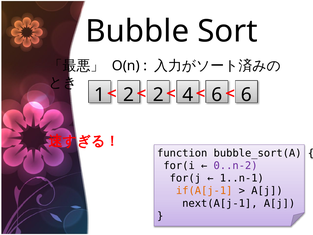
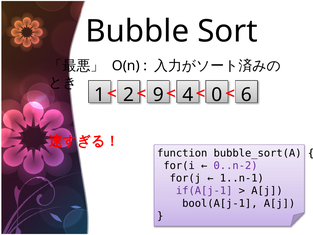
2 2: 2 -> 9
4 6: 6 -> 0
if(A[j-1 colour: orange -> purple
next(A[j-1: next(A[j-1 -> bool(A[j-1
